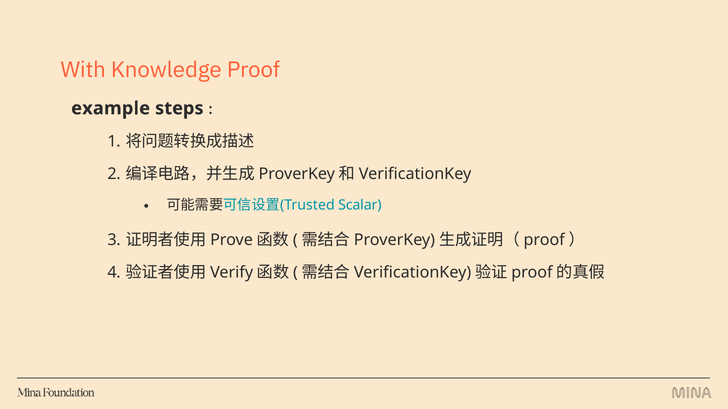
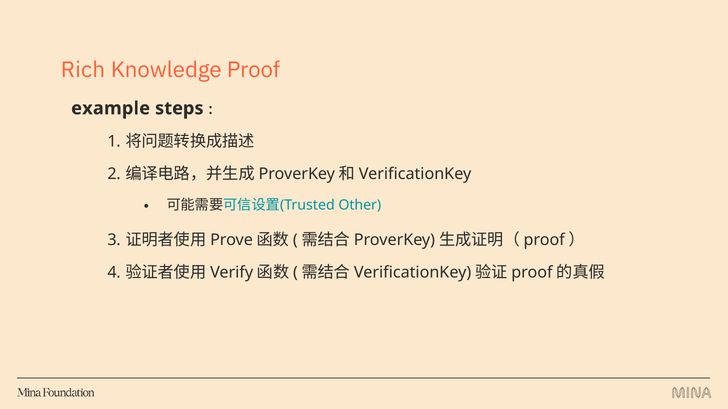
With: With -> Rich
Scalar: Scalar -> Other
